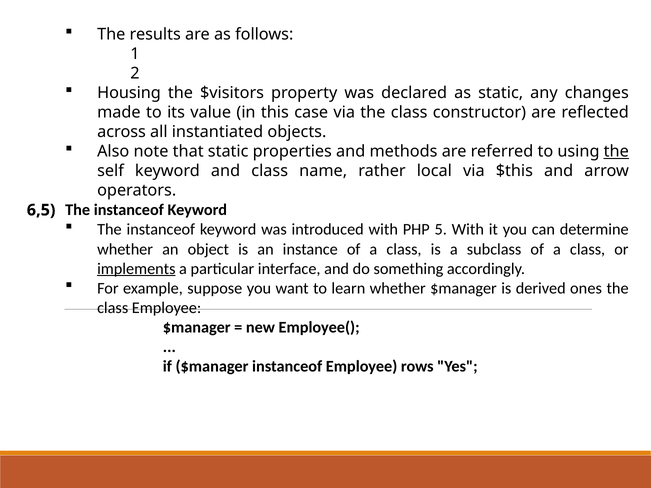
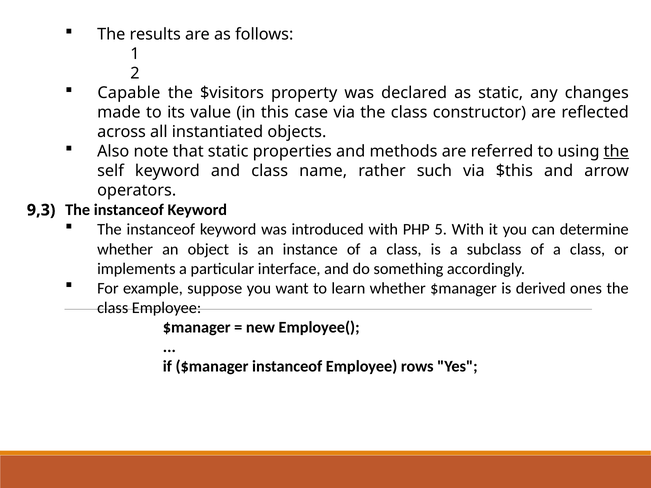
Housing: Housing -> Capable
local: local -> such
6,5: 6,5 -> 9,3
implements underline: present -> none
